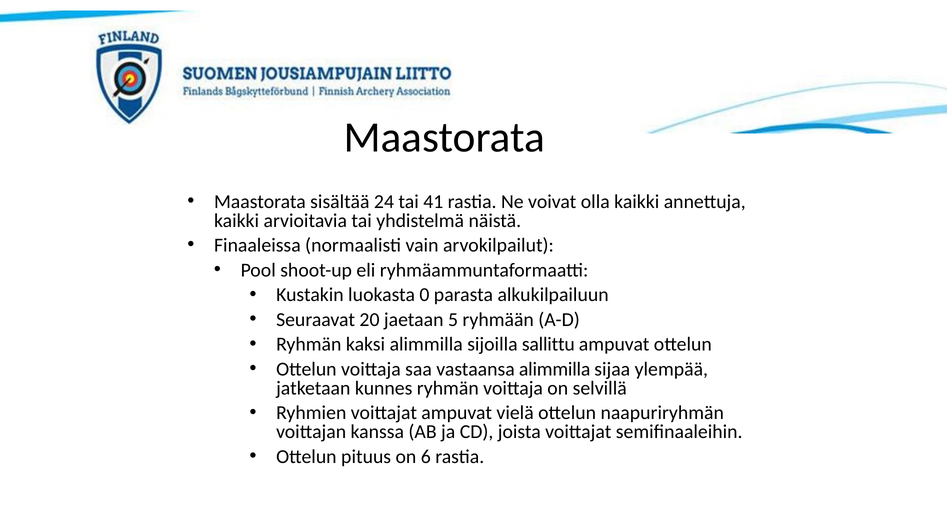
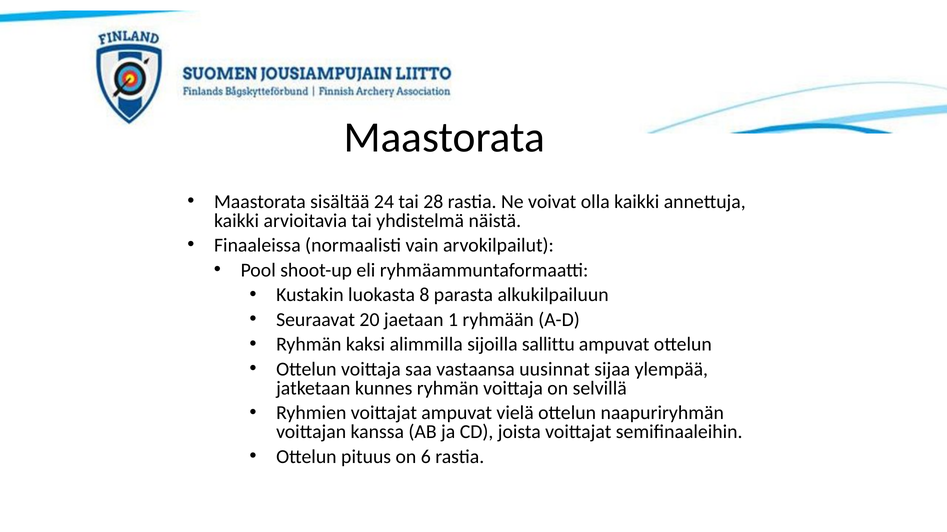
41: 41 -> 28
0: 0 -> 8
5: 5 -> 1
vastaansa alimmilla: alimmilla -> uusinnat
